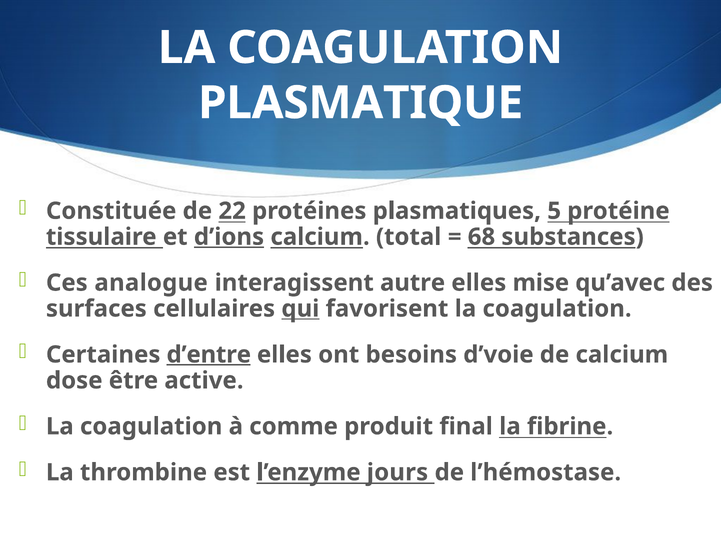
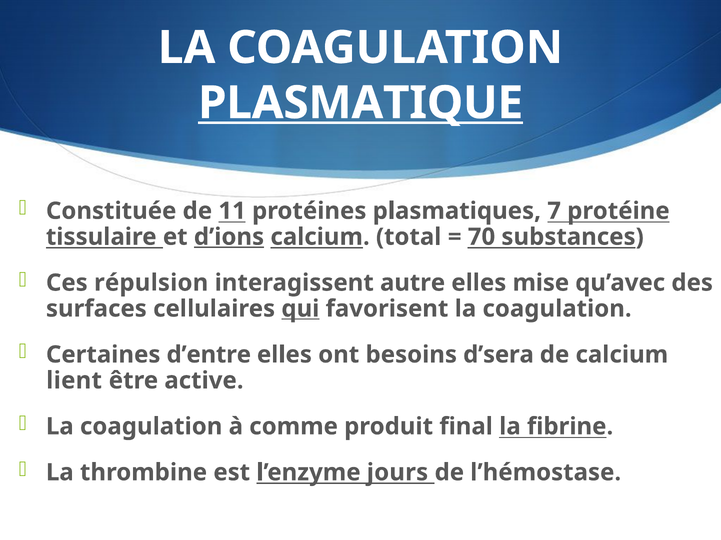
PLASMATIQUE underline: none -> present
22: 22 -> 11
5: 5 -> 7
68: 68 -> 70
analogue: analogue -> répulsion
d’entre underline: present -> none
d’voie: d’voie -> d’sera
dose: dose -> lient
